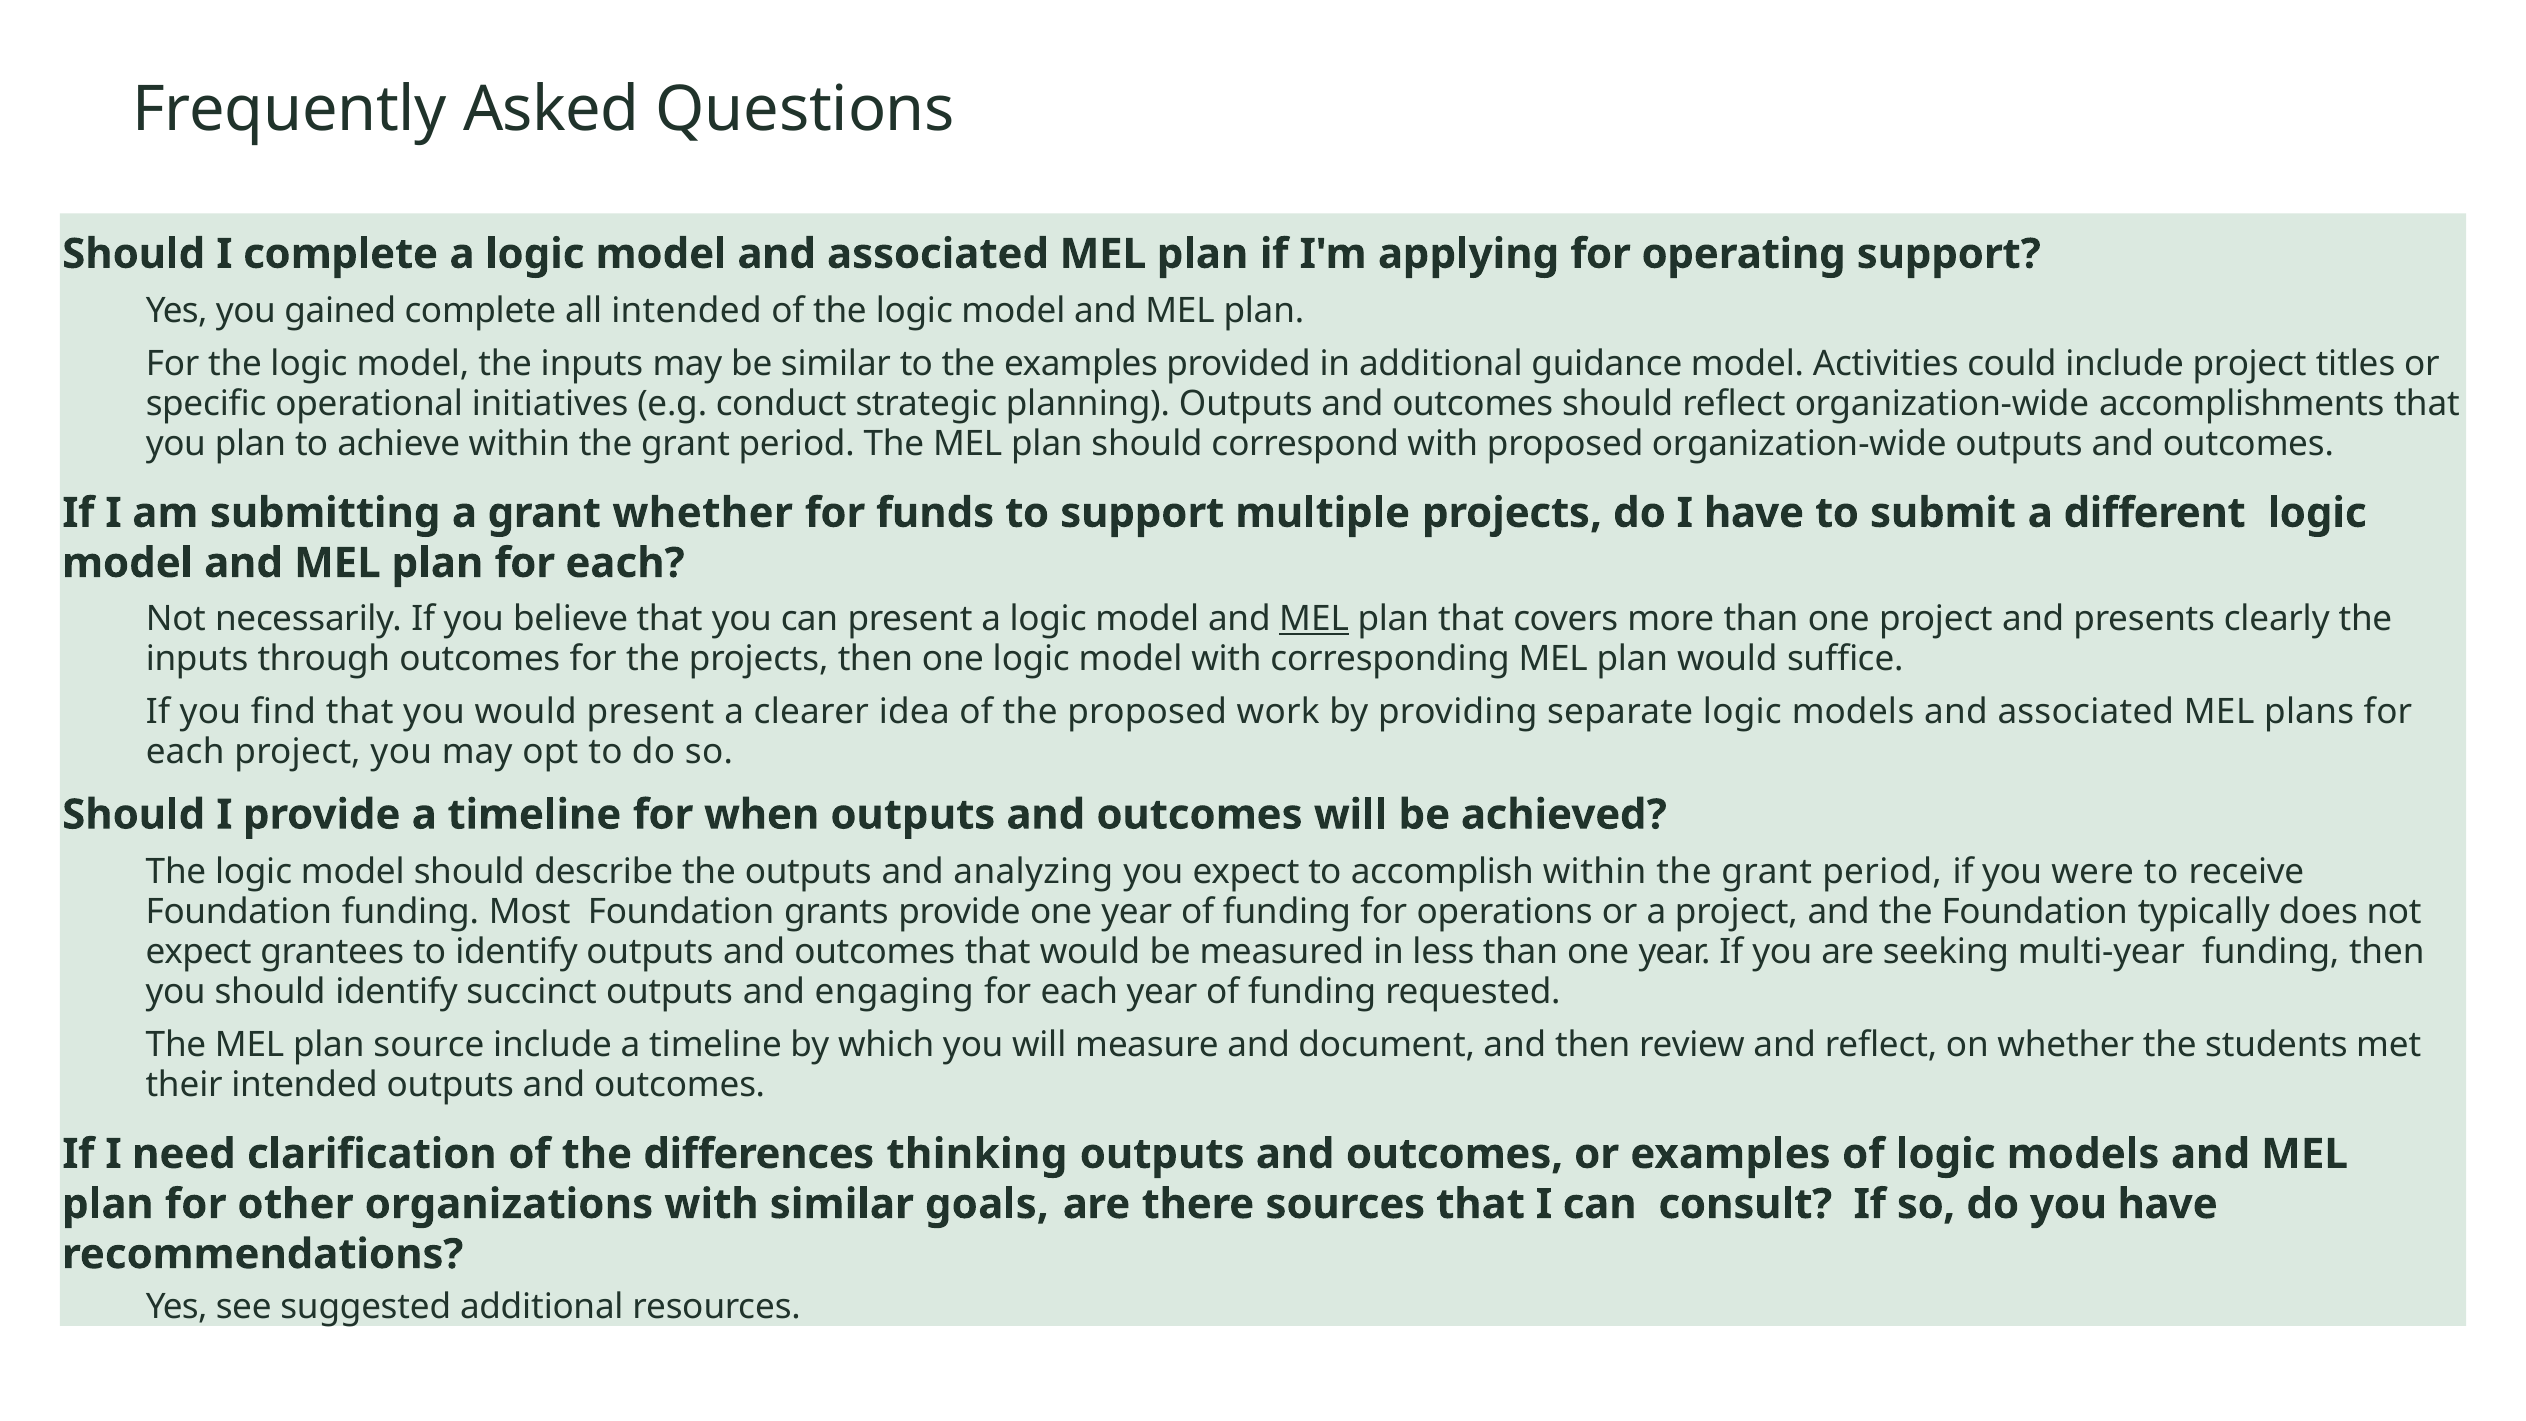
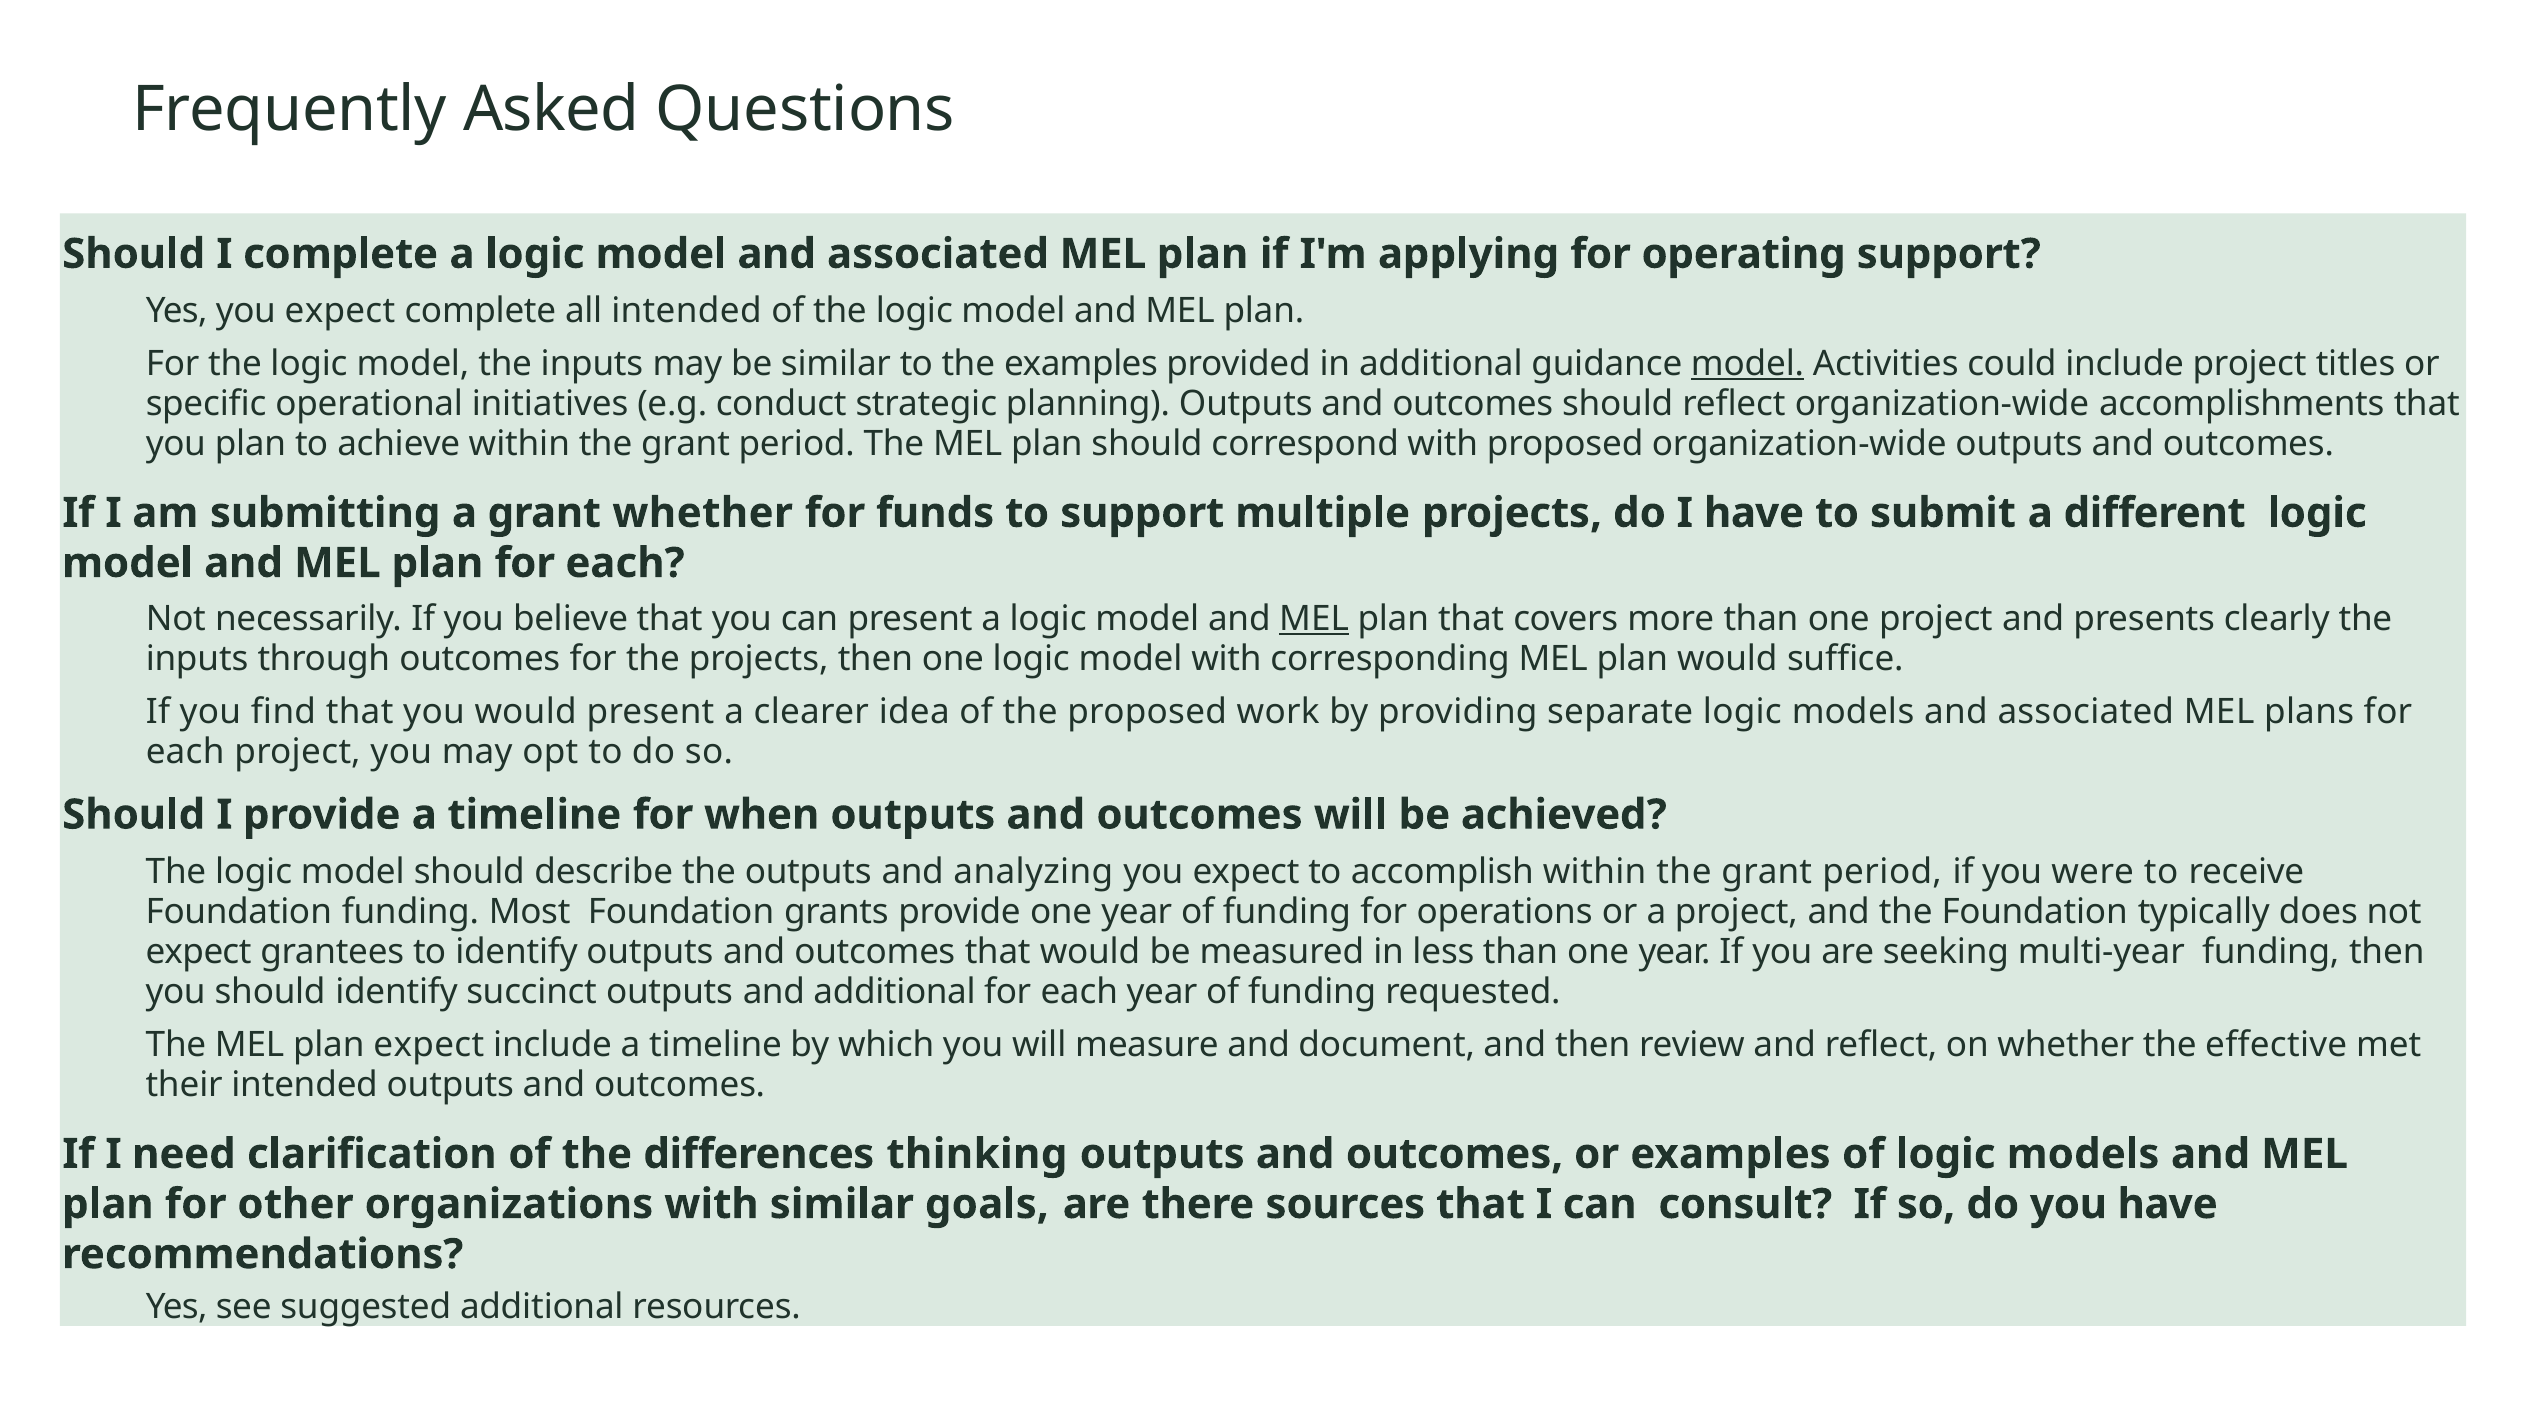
Yes you gained: gained -> expect
model at (1748, 364) underline: none -> present
and engaging: engaging -> additional
plan source: source -> expect
students: students -> effective
